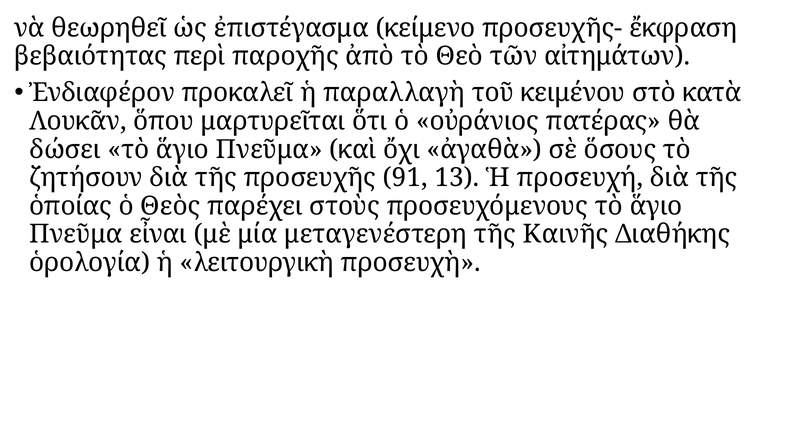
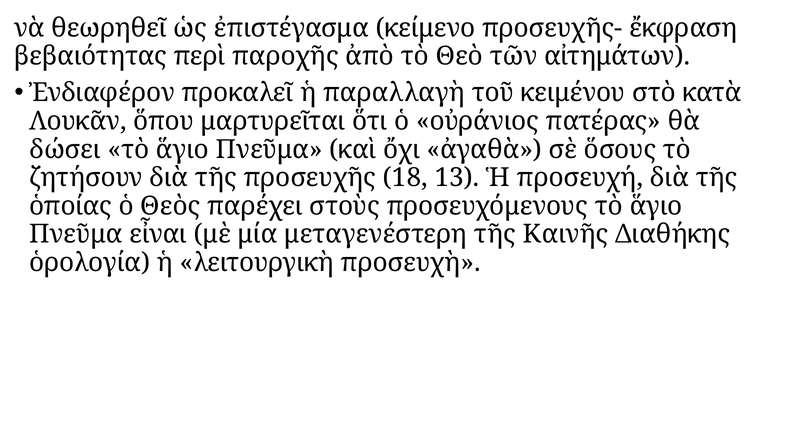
91: 91 -> 18
